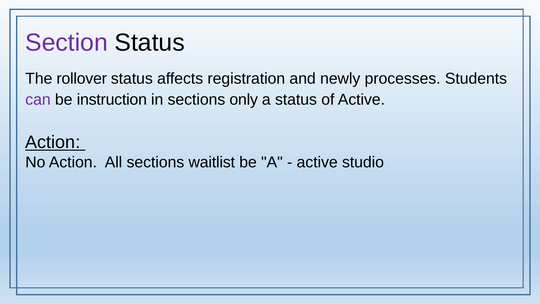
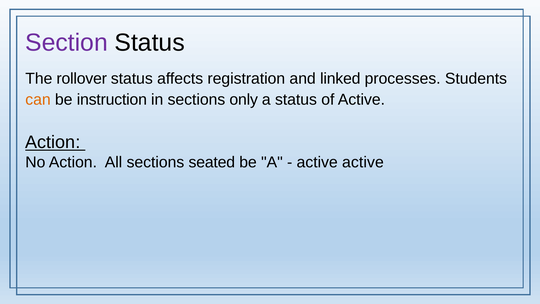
newly: newly -> linked
can colour: purple -> orange
waitlist: waitlist -> seated
active studio: studio -> active
